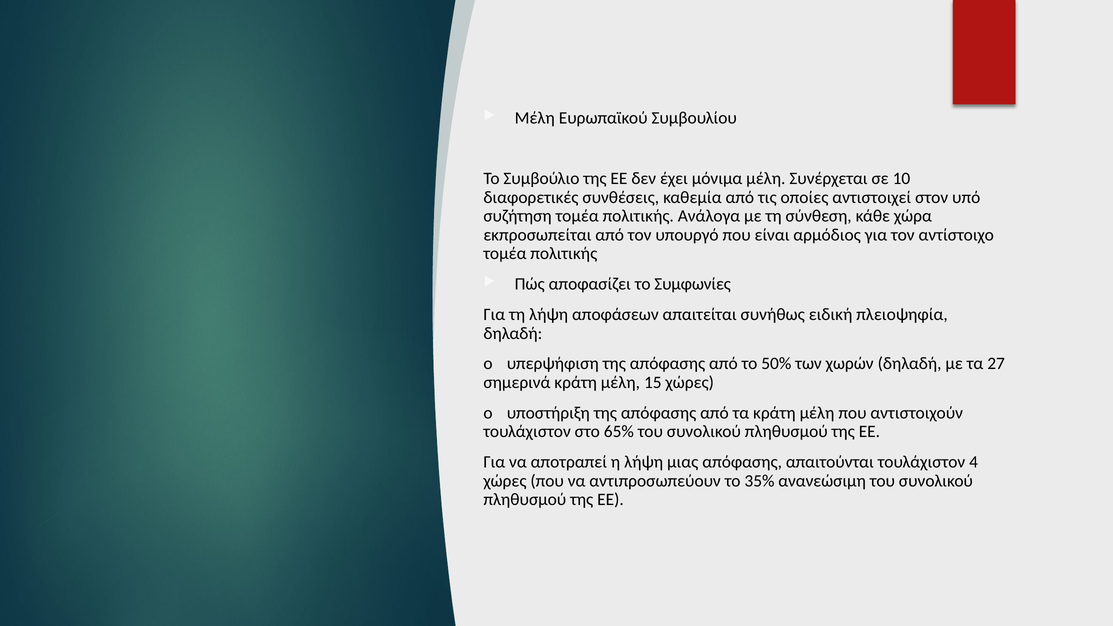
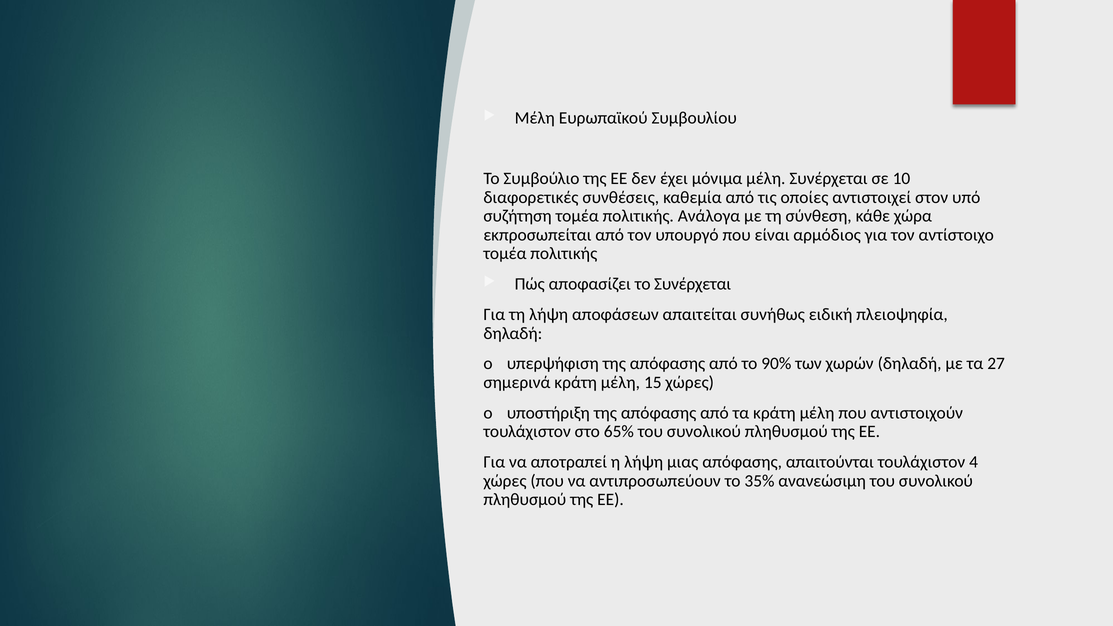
το Συμφωνίες: Συμφωνίες -> Συνέρχεται
50%: 50% -> 90%
